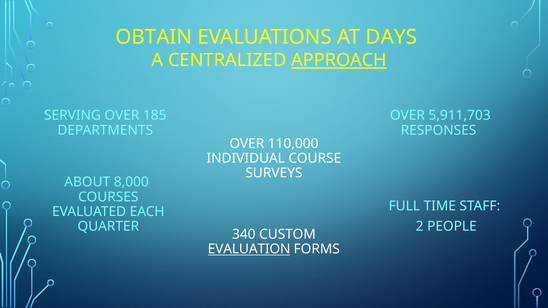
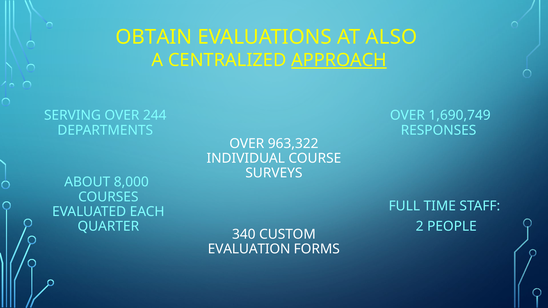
DAYS: DAYS -> ALSO
185: 185 -> 244
5,911,703: 5,911,703 -> 1,690,749
110,000: 110,000 -> 963,322
EVALUATION underline: present -> none
